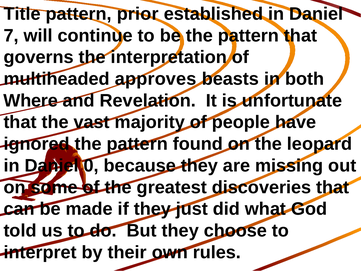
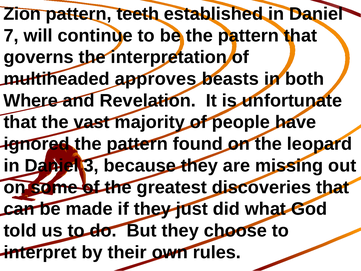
Title: Title -> Zion
prior: prior -> teeth
0: 0 -> 3
